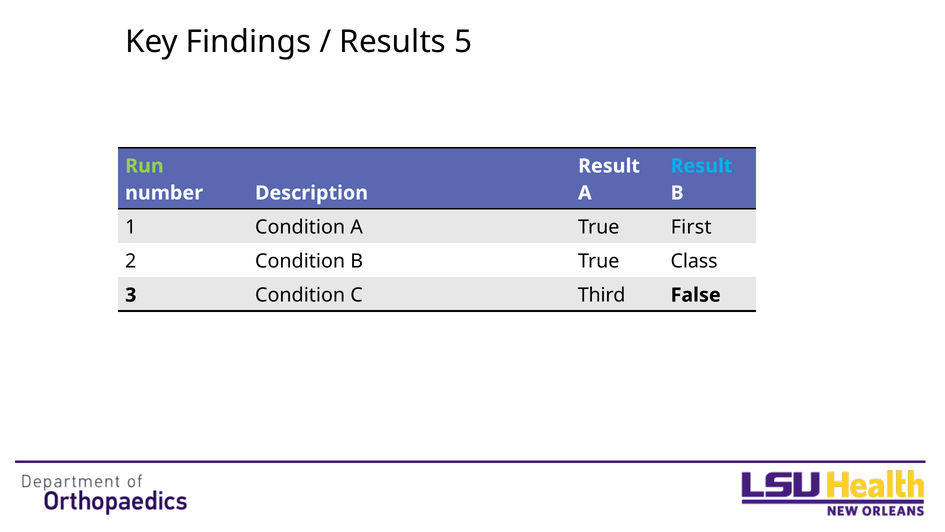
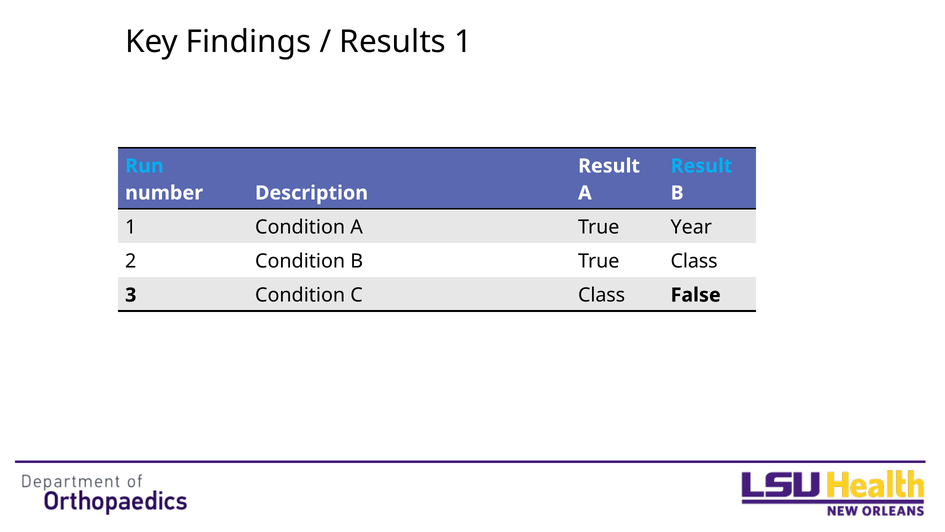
Results 5: 5 -> 1
Run colour: light green -> light blue
First: First -> Year
C Third: Third -> Class
